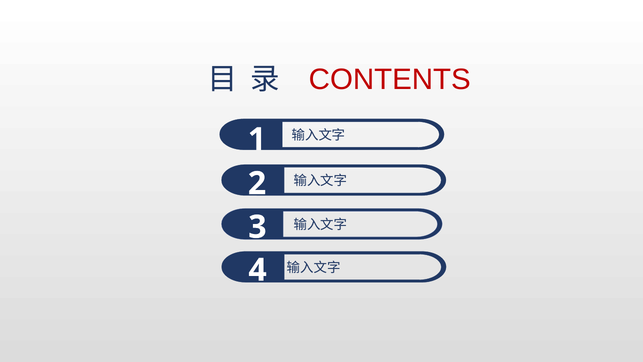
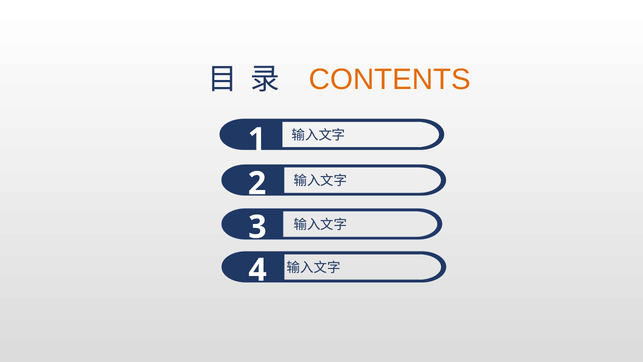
CONTENTS colour: red -> orange
